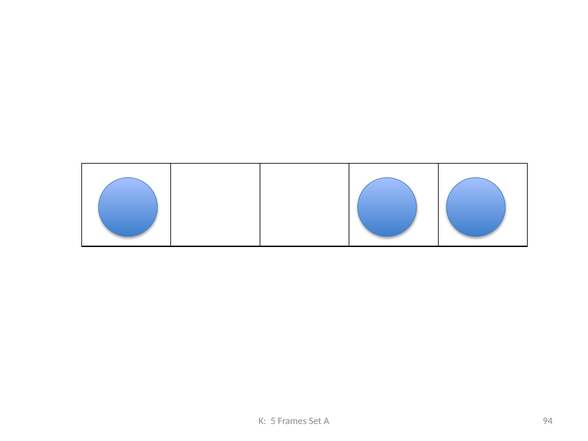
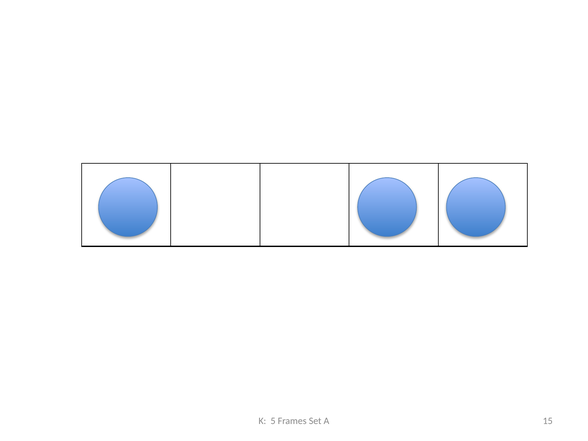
94: 94 -> 15
